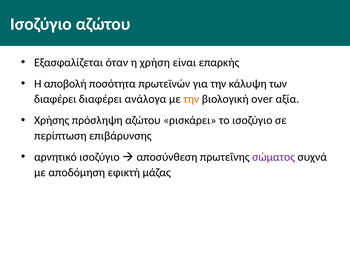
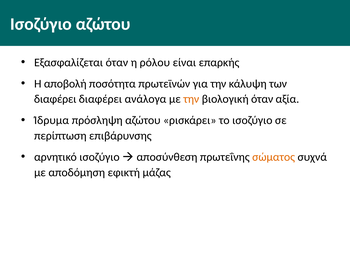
χρήση: χρήση -> ρόλου
βιολογική over: over -> όταν
Χρήσης: Χρήσης -> Ίδρυμα
σώματος colour: purple -> orange
